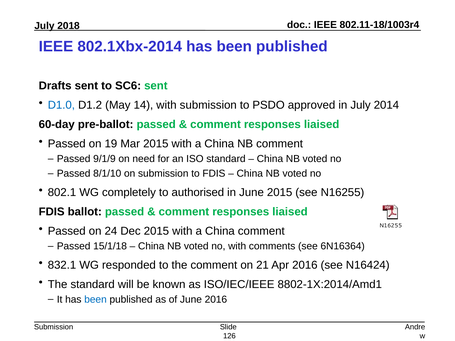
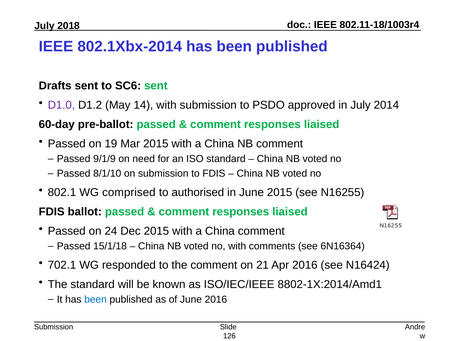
D1.0 colour: blue -> purple
completely: completely -> comprised
832.1: 832.1 -> 702.1
